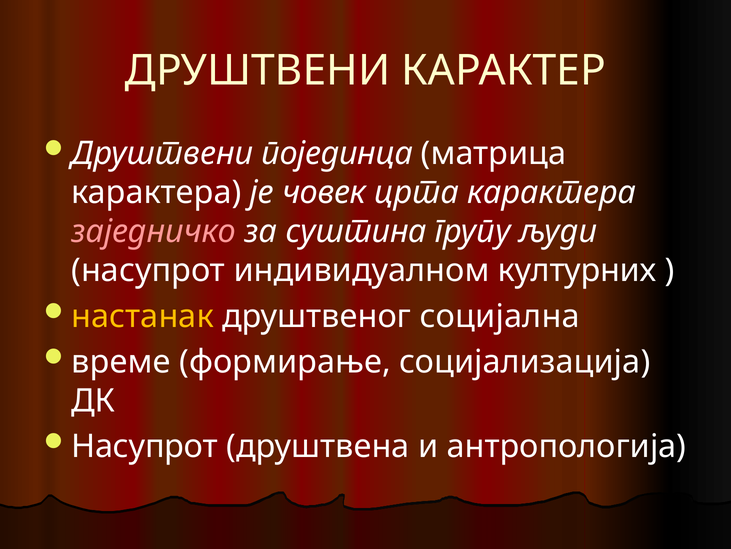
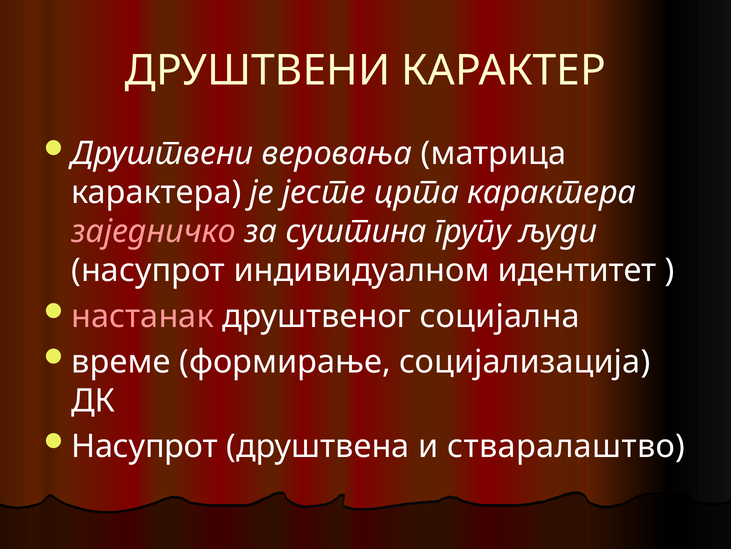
појединца: појединца -> веровања
човек: човек -> јесте
културних: културних -> идентитет
настанак colour: yellow -> pink
антропологија: антропологија -> стваралаштво
